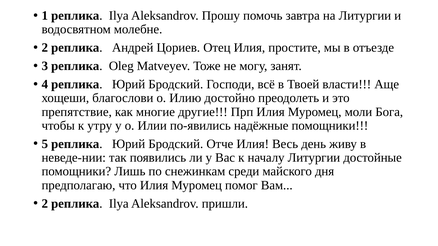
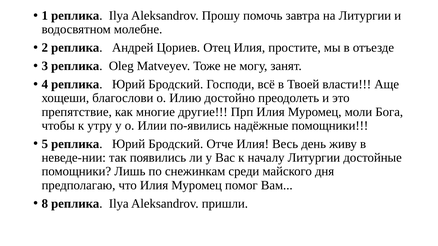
2 at (45, 204): 2 -> 8
